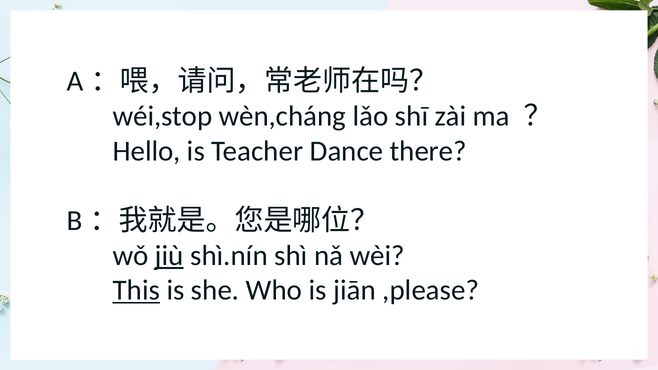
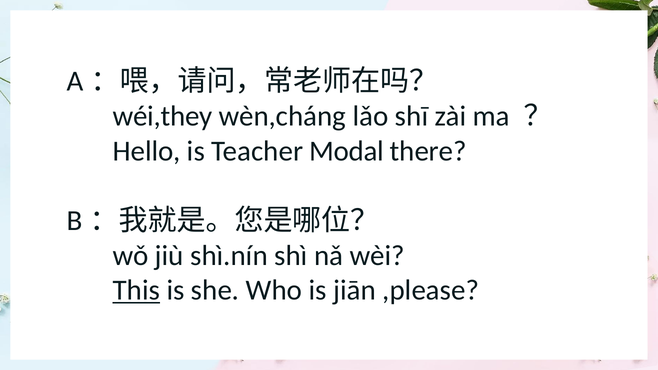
wéi,stop: wéi,stop -> wéi,they
Dance: Dance -> Modal
jiù underline: present -> none
